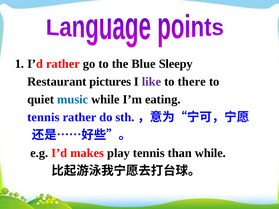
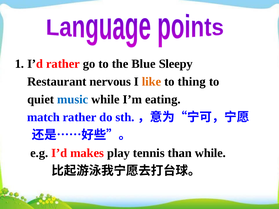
pictures: pictures -> nervous
like colour: purple -> orange
there: there -> thing
tennis at (43, 117): tennis -> match
